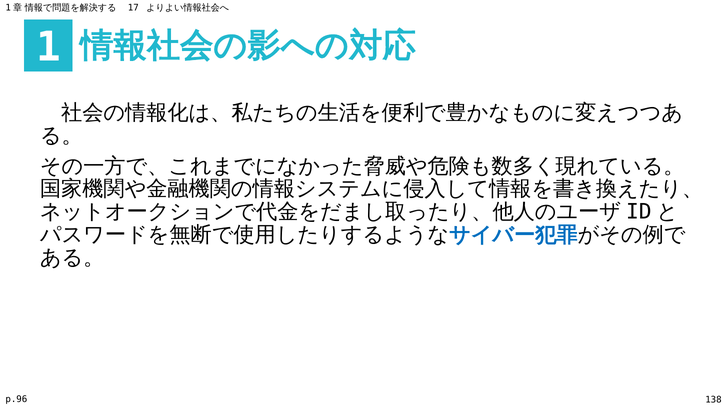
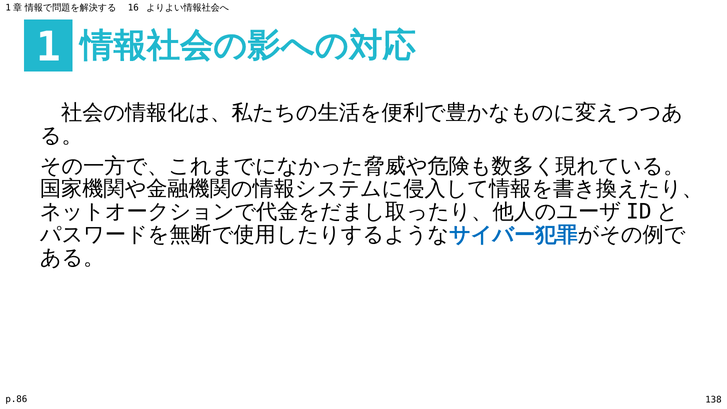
17: 17 -> 16
p.96: p.96 -> p.86
